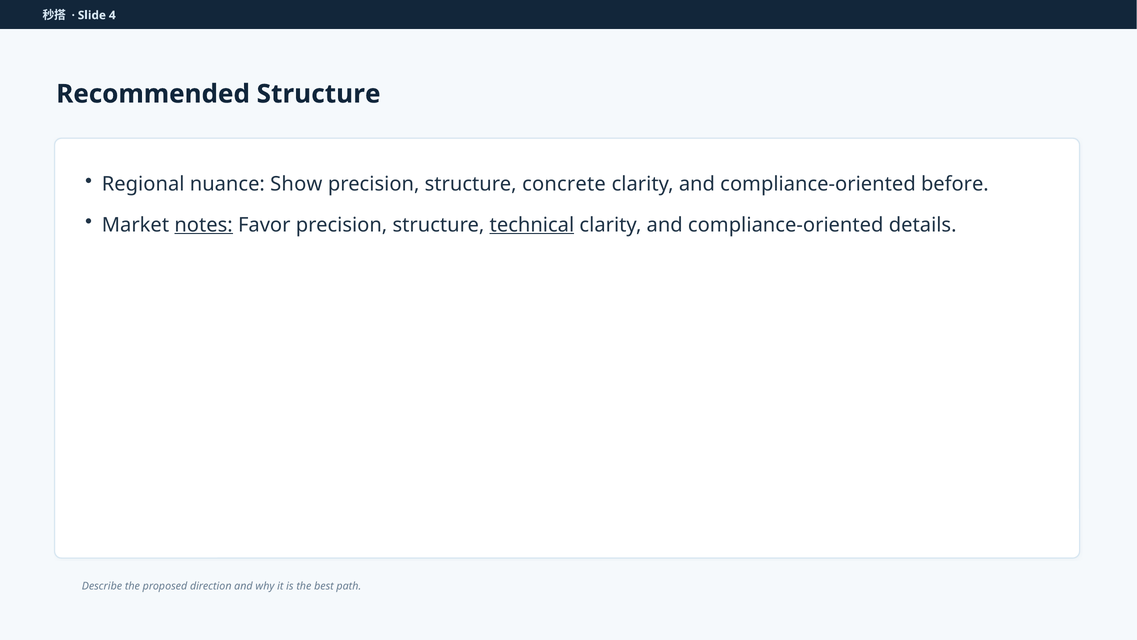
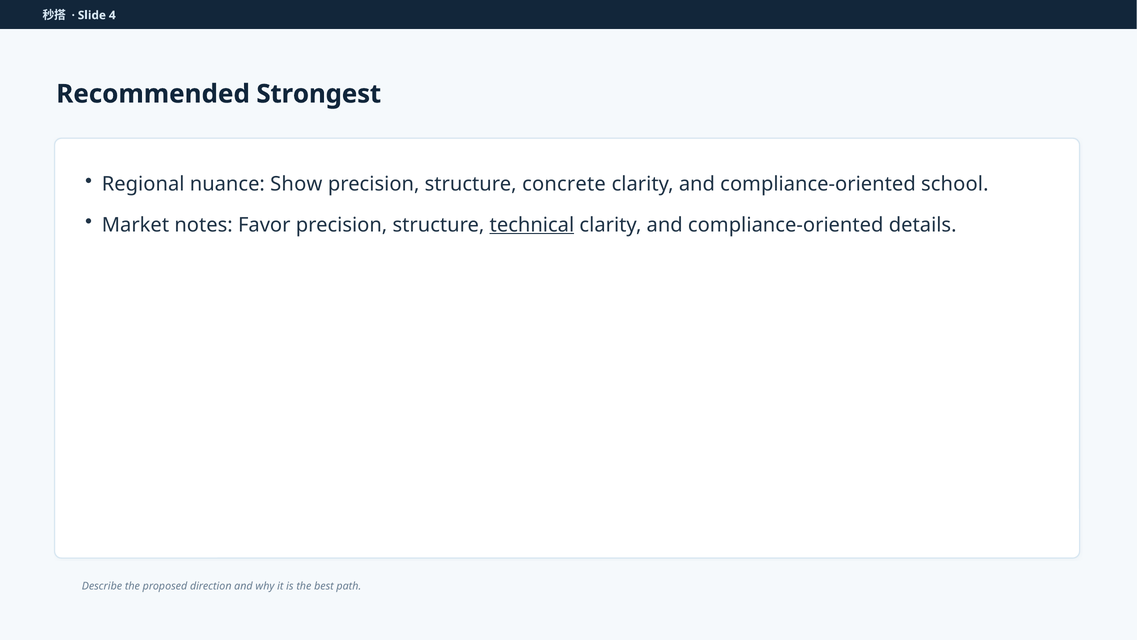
Recommended Structure: Structure -> Strongest
before: before -> school
notes underline: present -> none
